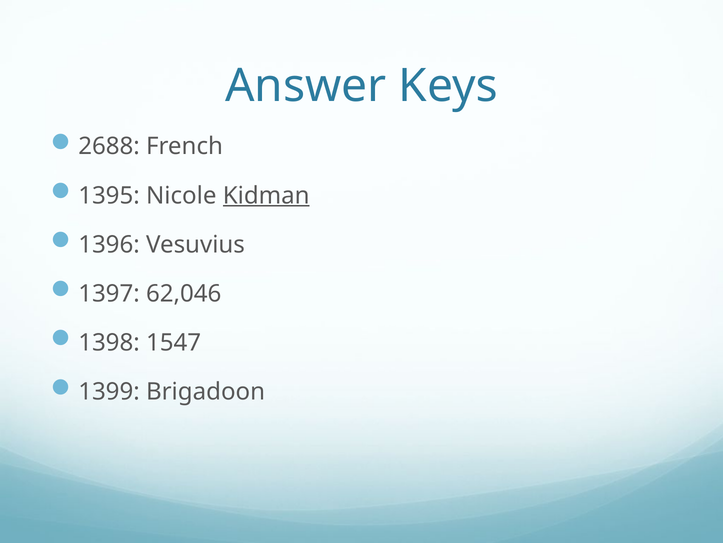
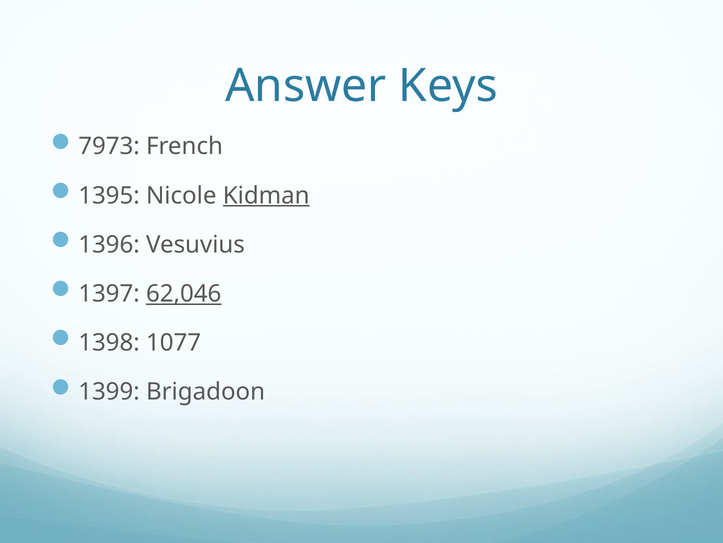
2688: 2688 -> 7973
62,046 underline: none -> present
1547: 1547 -> 1077
